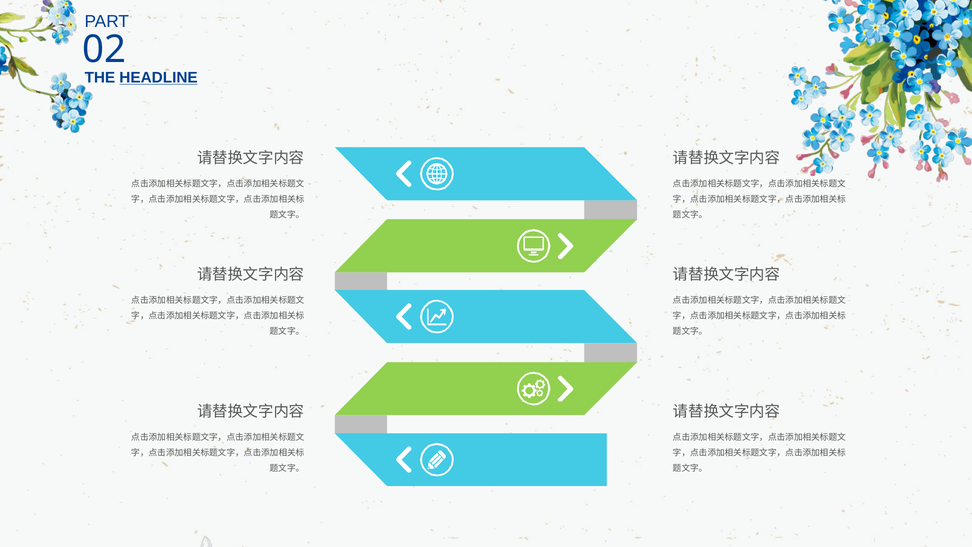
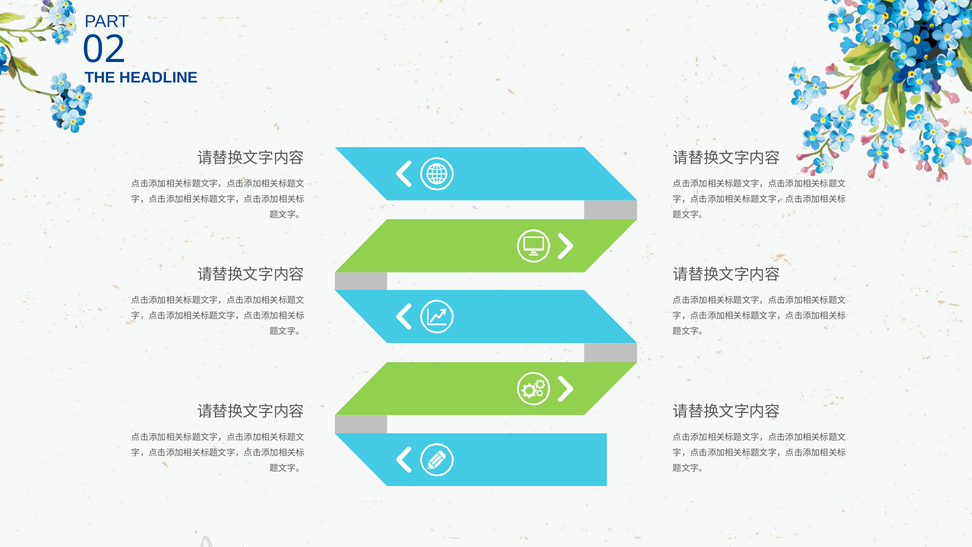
HEADLINE underline: present -> none
